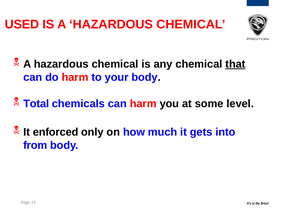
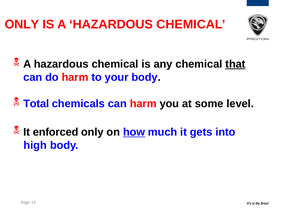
USED at (22, 24): USED -> ONLY
how underline: none -> present
from: from -> high
